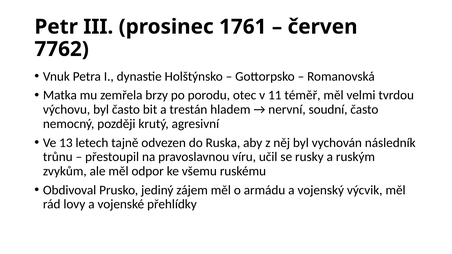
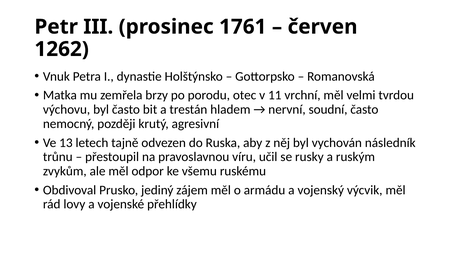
7762: 7762 -> 1262
téměř: téměř -> vrchní
